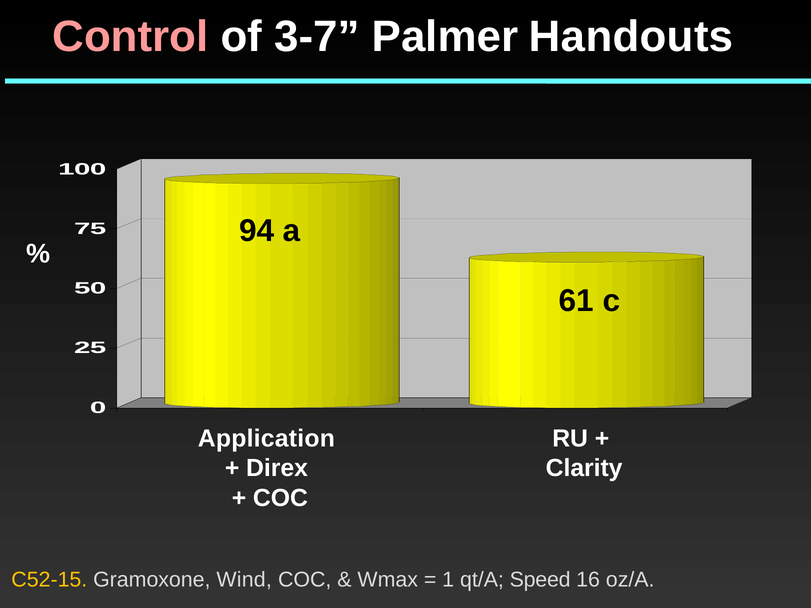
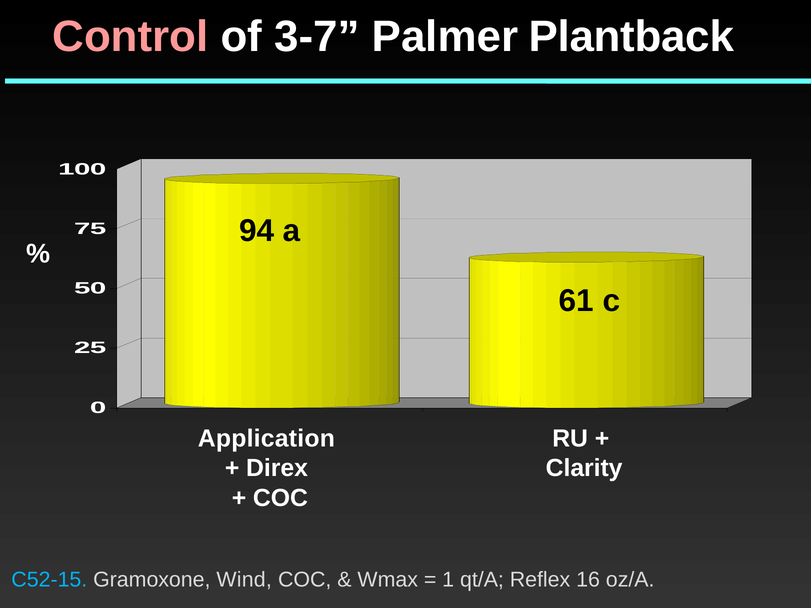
Handouts: Handouts -> Plantback
C52-15 colour: yellow -> light blue
Speed: Speed -> Reflex
